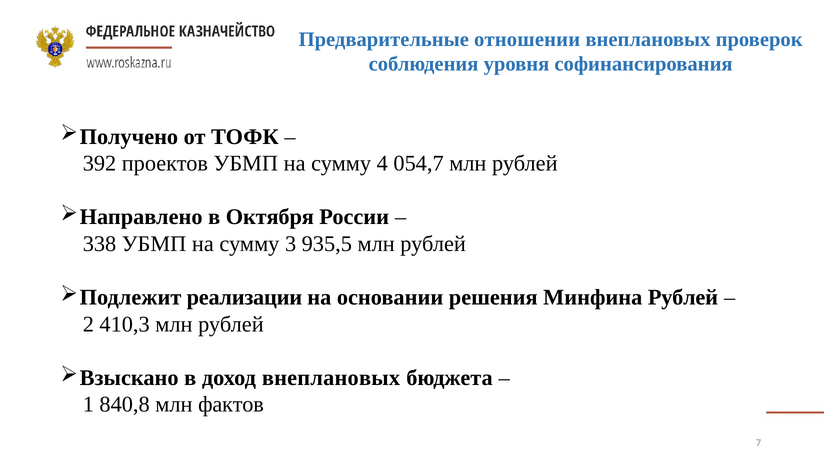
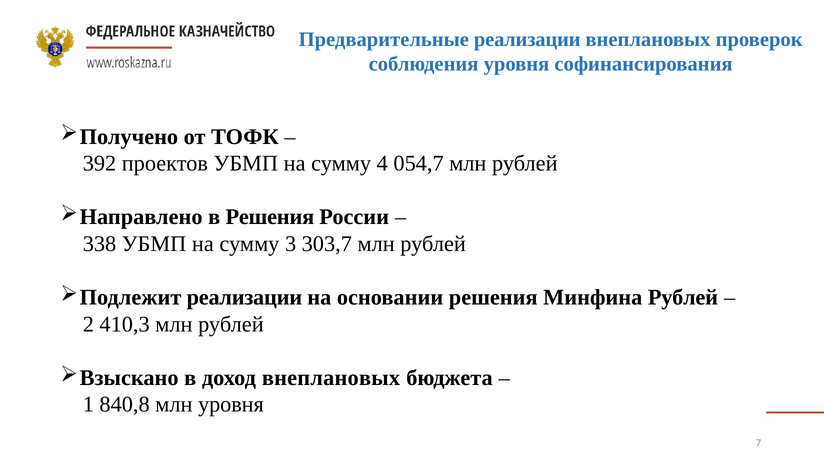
Предварительные отношении: отношении -> реализации
в Октября: Октября -> Решения
935,5: 935,5 -> 303,7
млн фактов: фактов -> уровня
